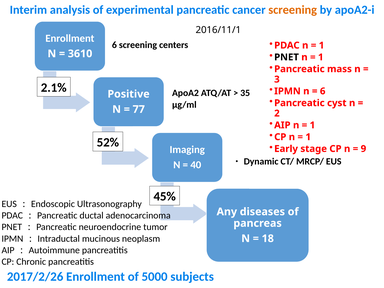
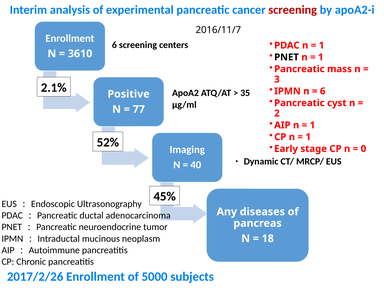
screening at (293, 10) colour: orange -> red
2016/11/1: 2016/11/1 -> 2016/11/7
9: 9 -> 0
